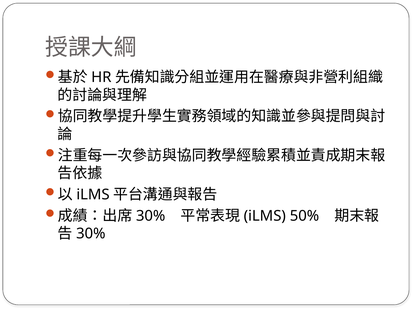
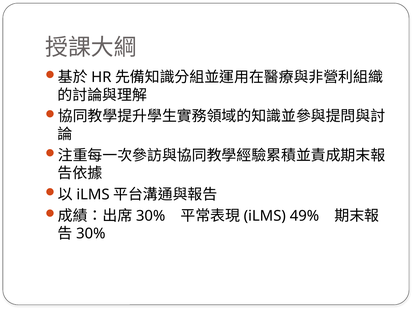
50%: 50% -> 49%
